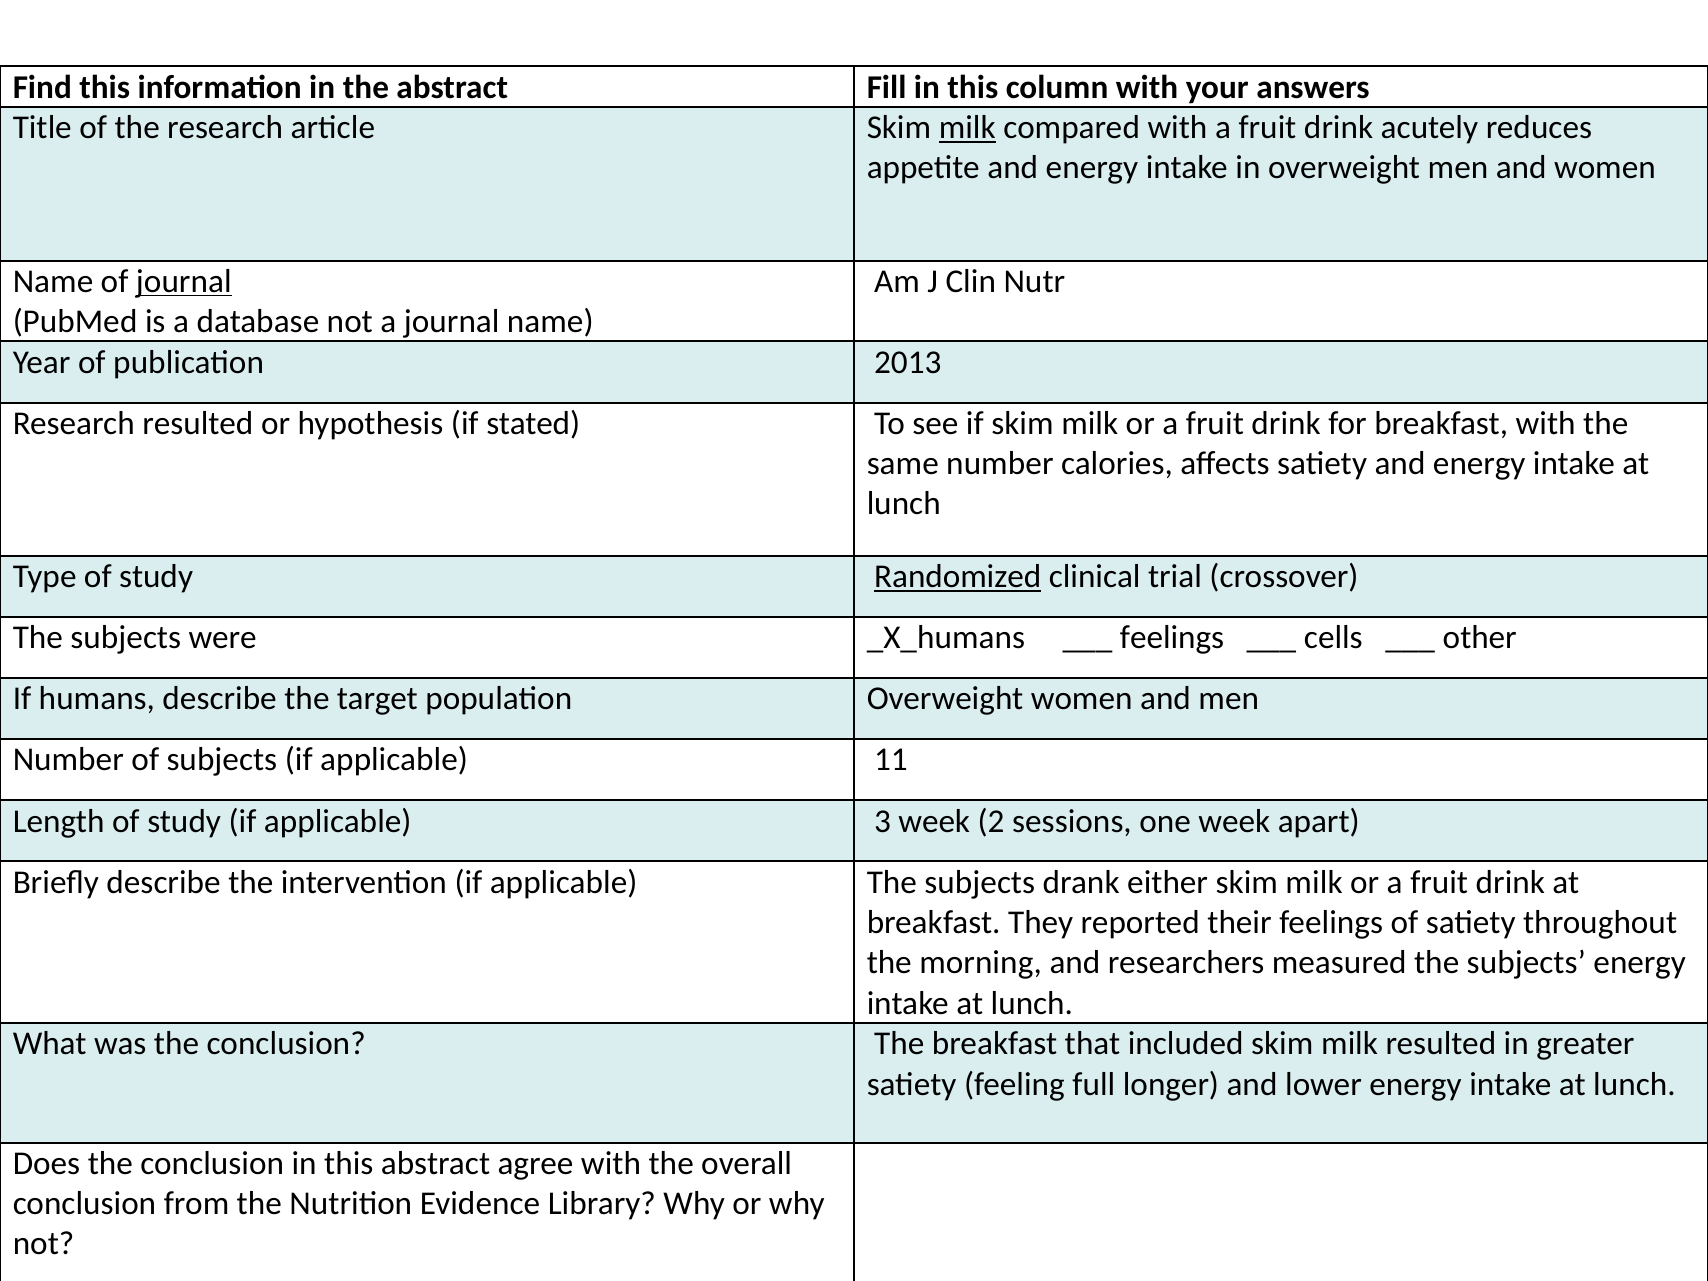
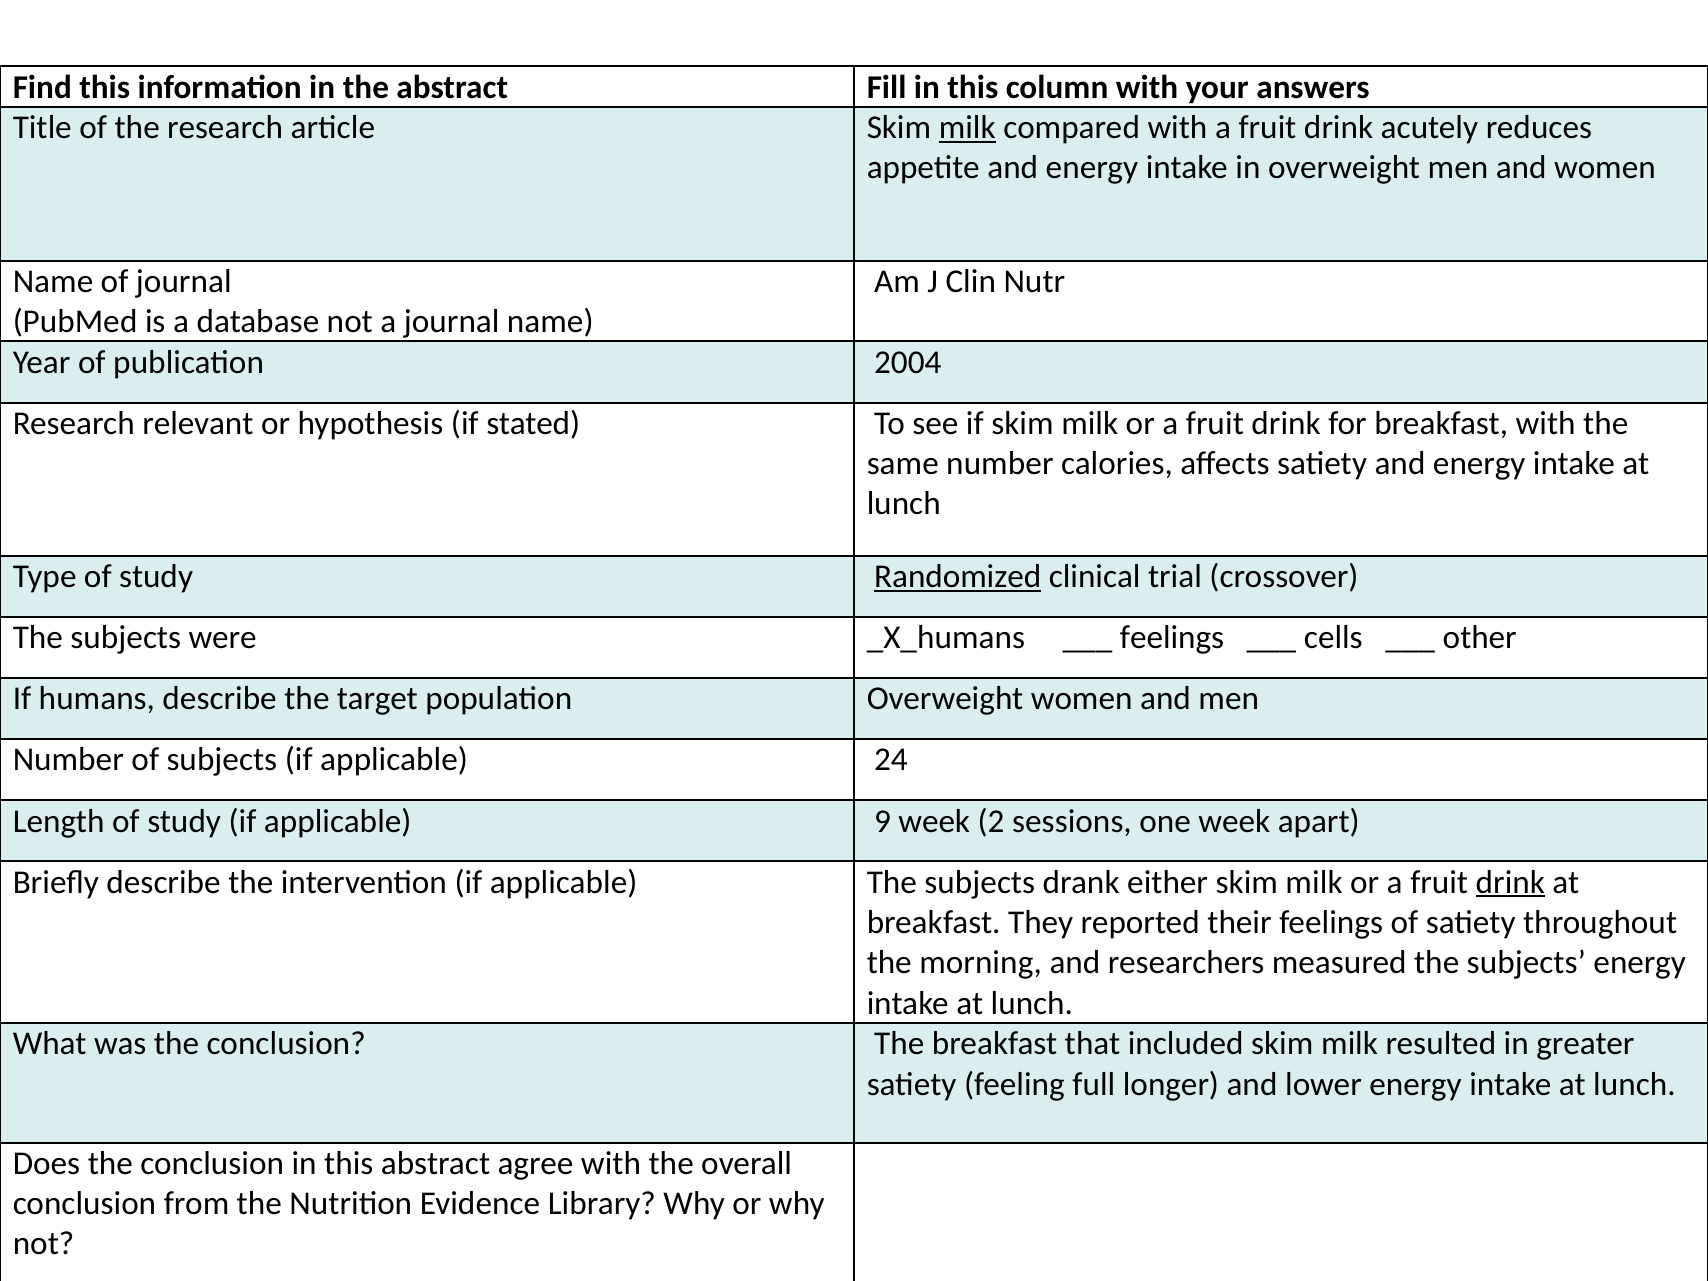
journal at (184, 281) underline: present -> none
2013: 2013 -> 2004
Research resulted: resulted -> relevant
11: 11 -> 24
3: 3 -> 9
drink at (1510, 882) underline: none -> present
